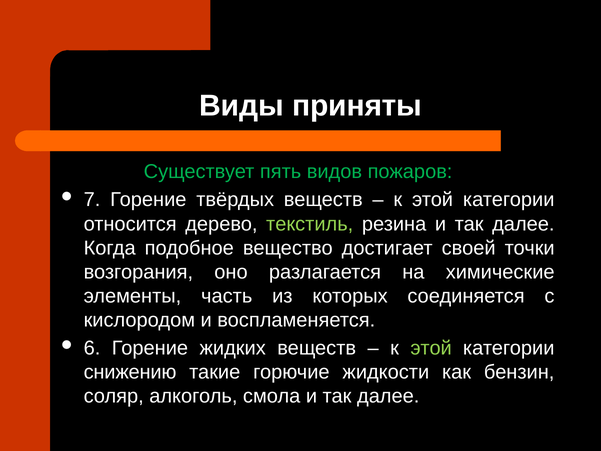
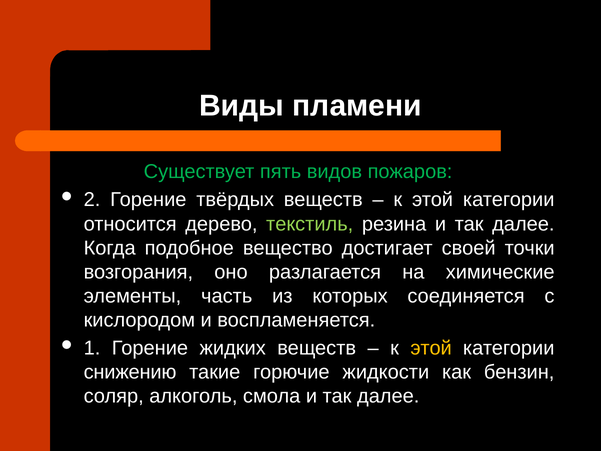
приняты: приняты -> пламени
7: 7 -> 2
6: 6 -> 1
этой at (431, 348) colour: light green -> yellow
